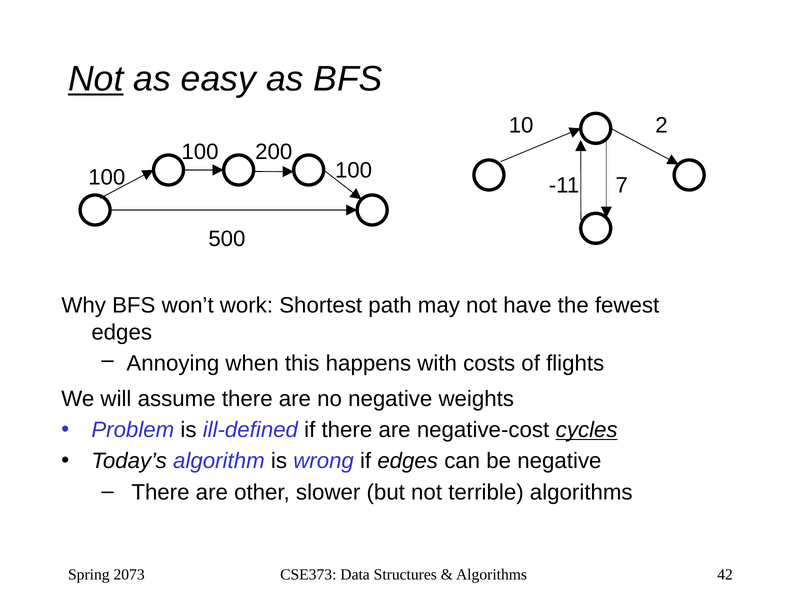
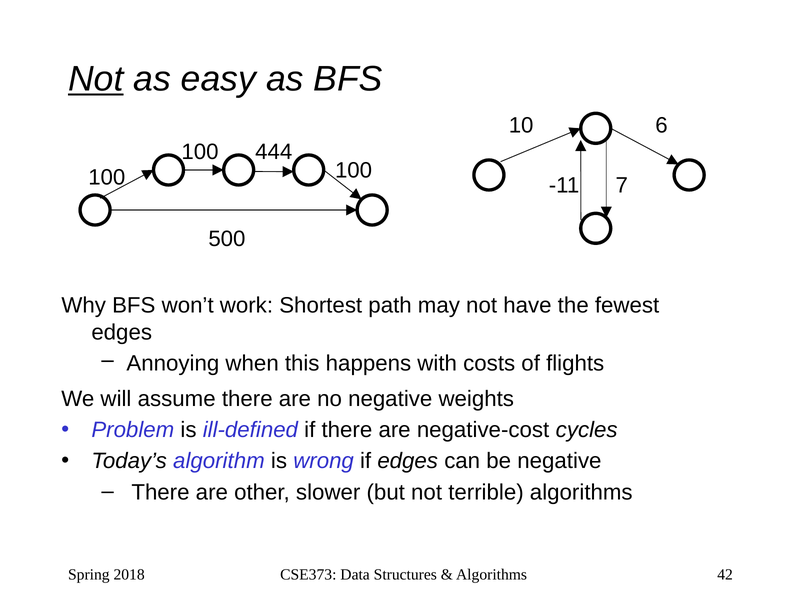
2: 2 -> 6
200: 200 -> 444
cycles underline: present -> none
2073: 2073 -> 2018
